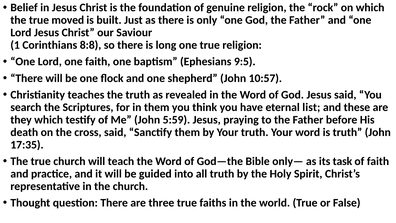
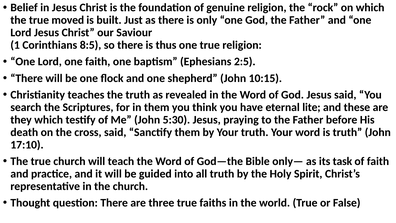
8:8: 8:8 -> 8:5
long: long -> thus
9:5: 9:5 -> 2:5
10:57: 10:57 -> 10:15
list: list -> lite
5:59: 5:59 -> 5:30
17:35: 17:35 -> 17:10
